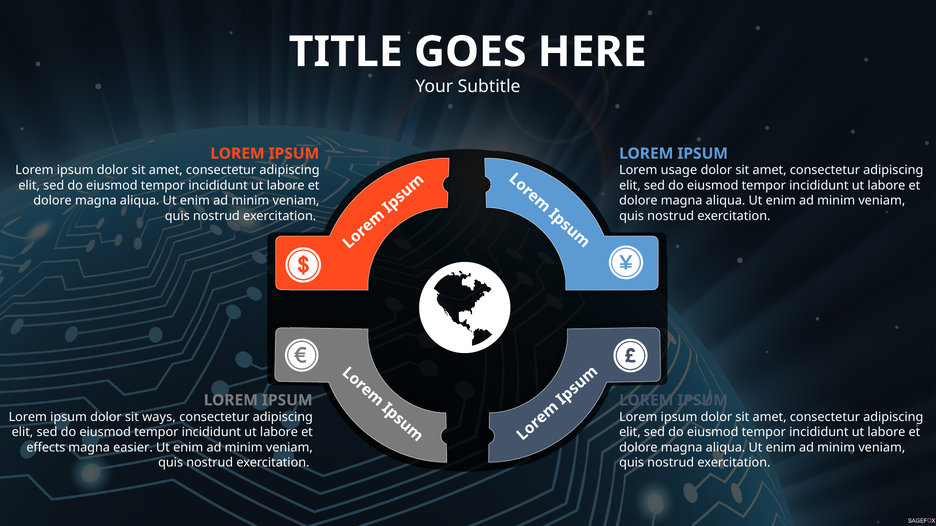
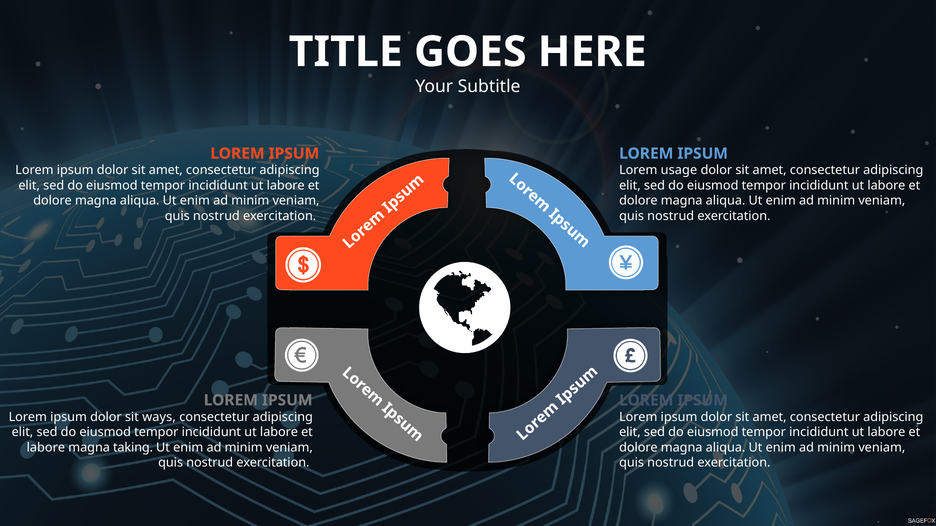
effects at (46, 448): effects -> labore
easier: easier -> taking
